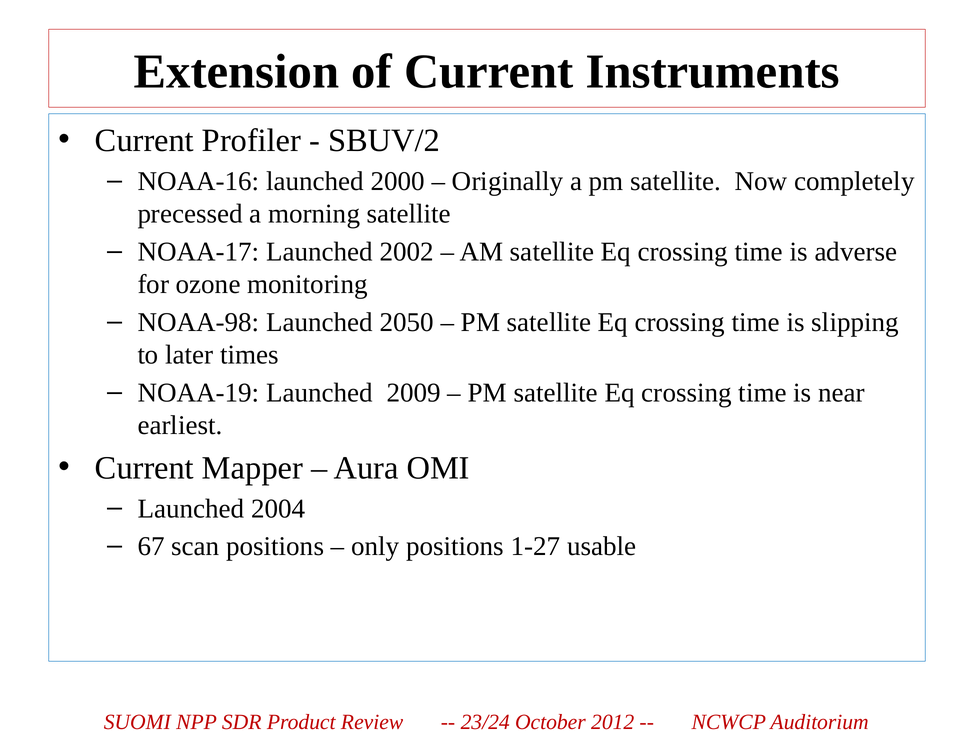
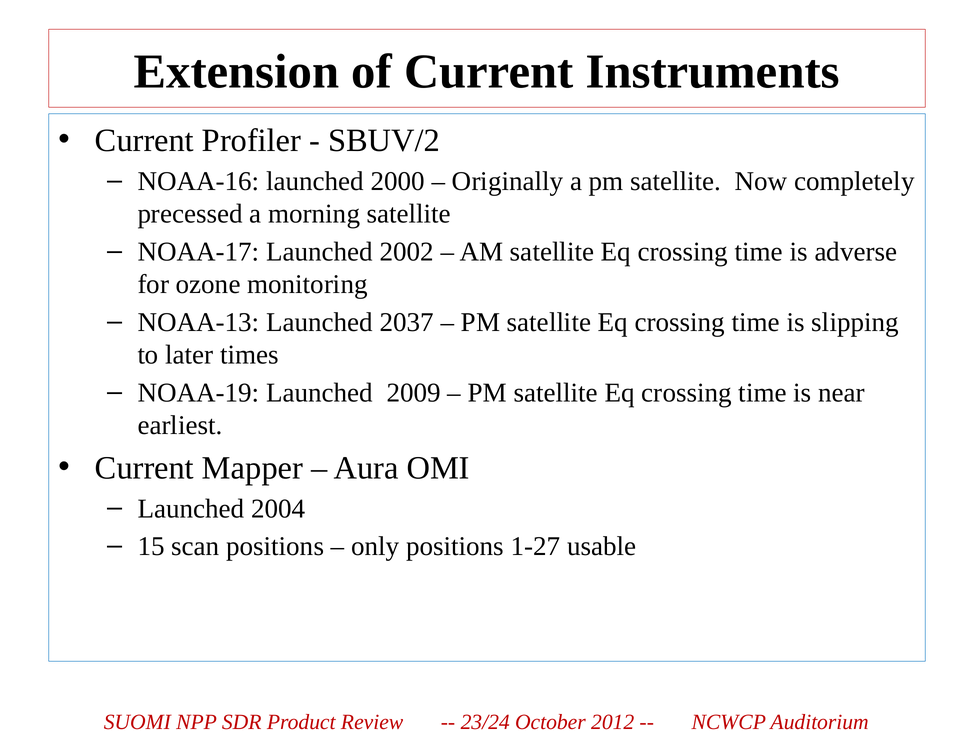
NOAA-98: NOAA-98 -> NOAA-13
2050: 2050 -> 2037
67: 67 -> 15
